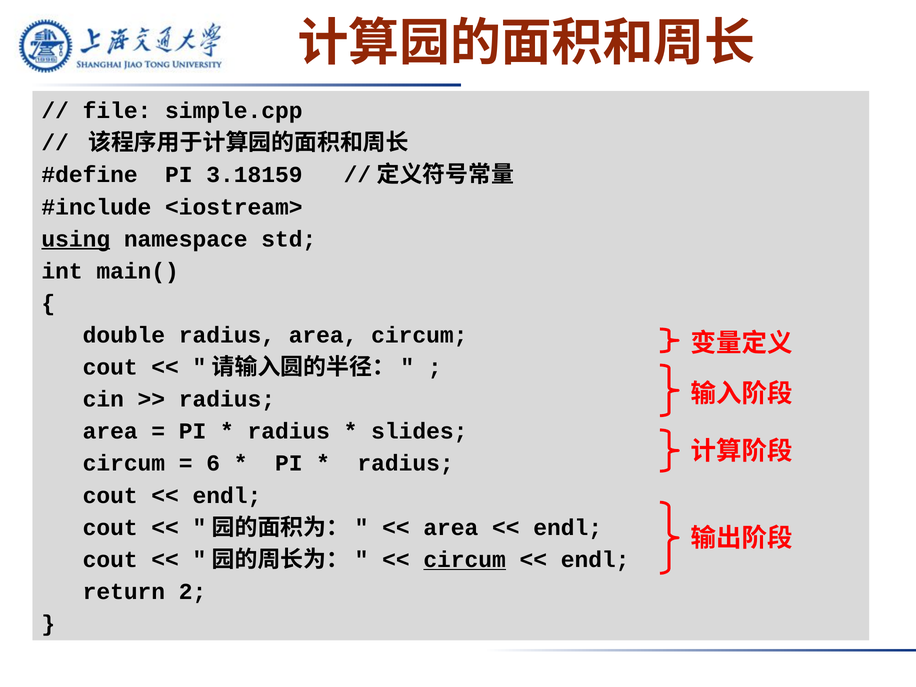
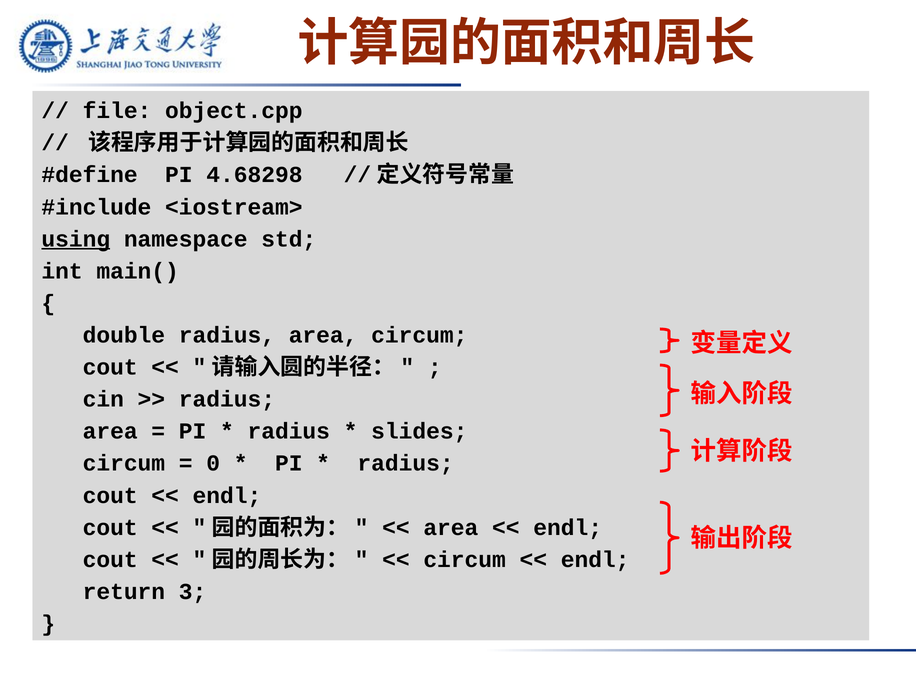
simple.cpp: simple.cpp -> object.cpp
3.18159: 3.18159 -> 4.68298
6: 6 -> 0
circum at (465, 560) underline: present -> none
2: 2 -> 3
